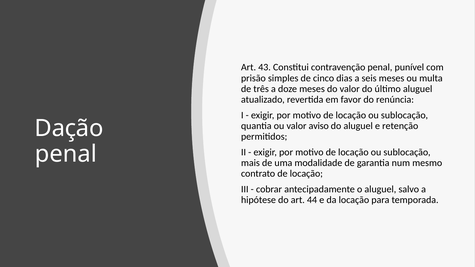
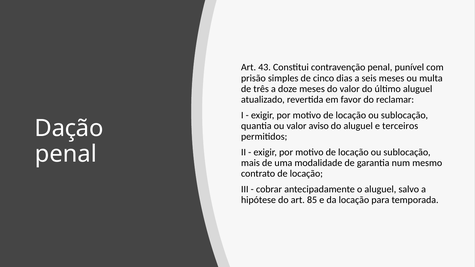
renúncia: renúncia -> reclamar
retenção: retenção -> terceiros
44: 44 -> 85
